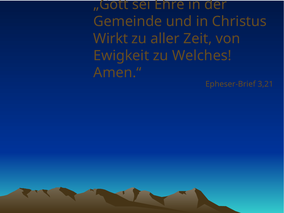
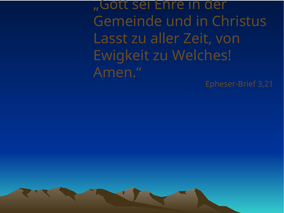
Wirkt: Wirkt -> Lasst
